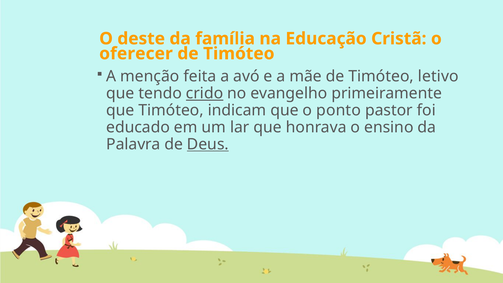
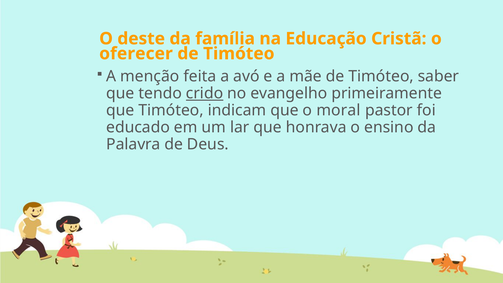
letivo: letivo -> saber
ponto: ponto -> moral
Deus underline: present -> none
